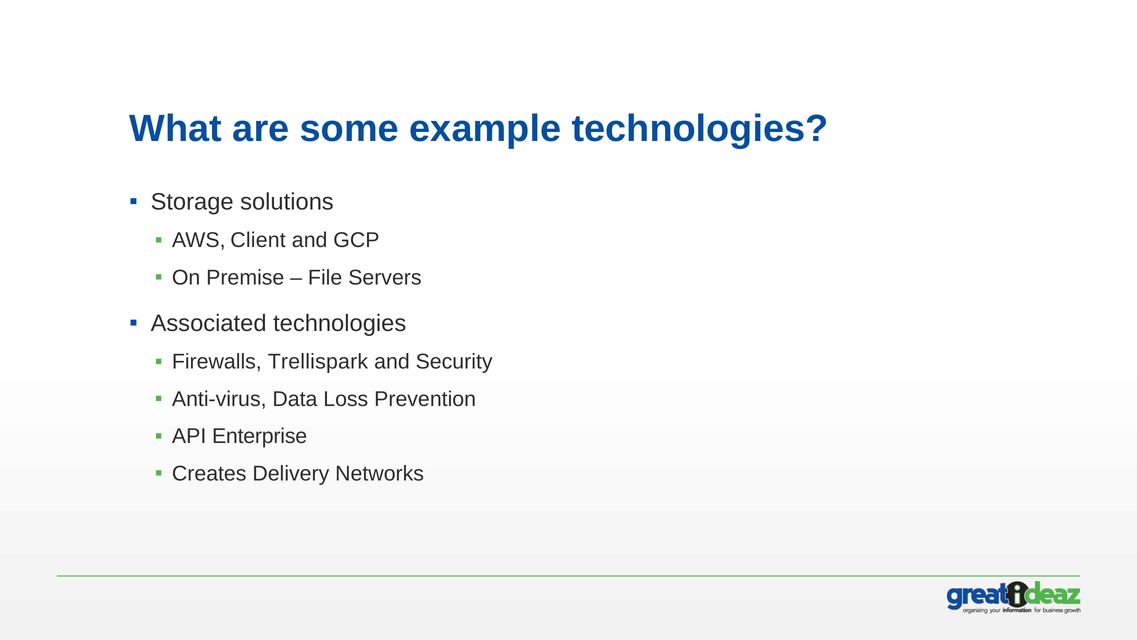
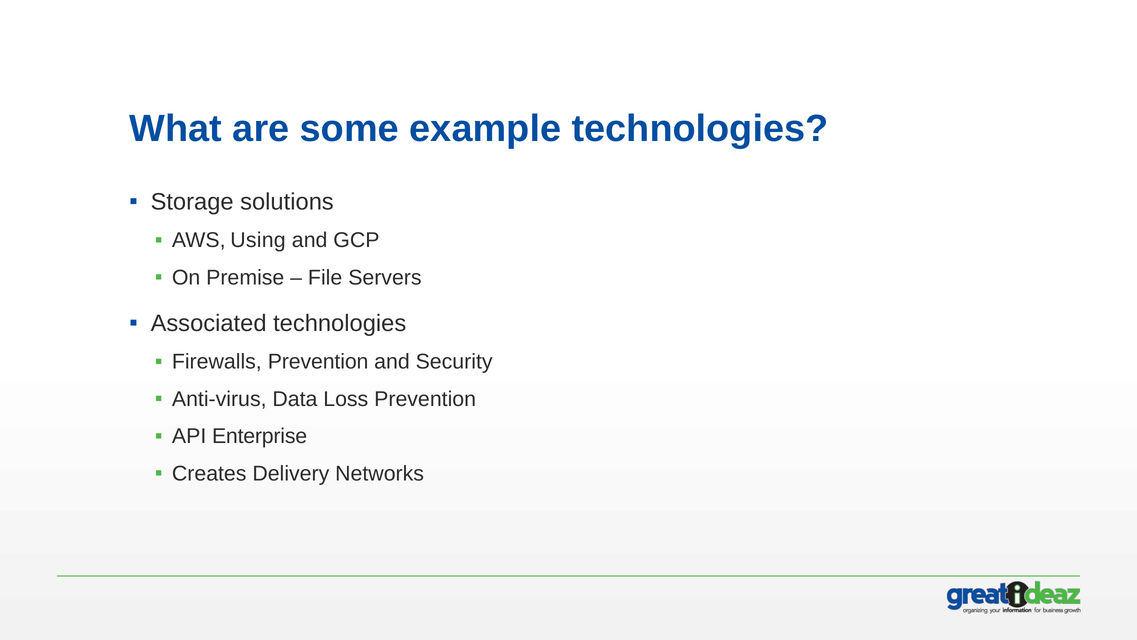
Client: Client -> Using
Firewalls Trellispark: Trellispark -> Prevention
